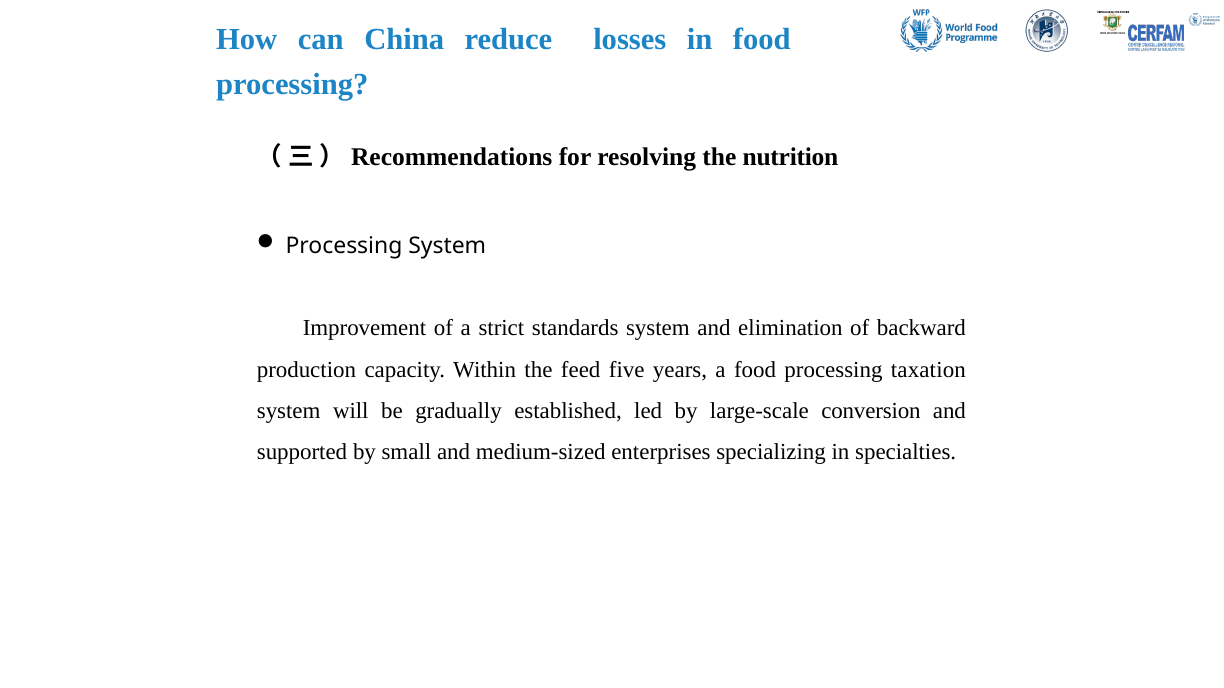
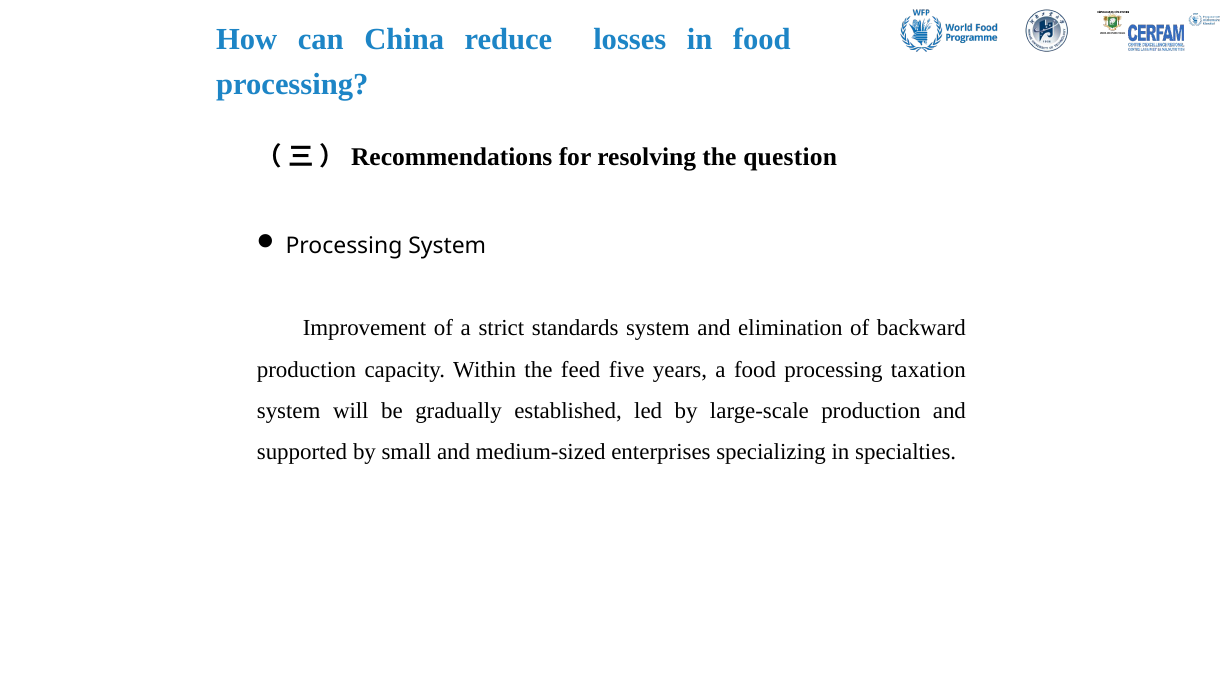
nutrition: nutrition -> question
large-scale conversion: conversion -> production
